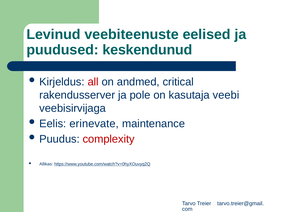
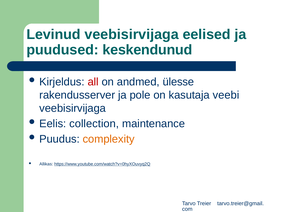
Levinud veebiteenuste: veebiteenuste -> veebisirvijaga
critical: critical -> ülesse
erinevate: erinevate -> collection
complexity colour: red -> orange
